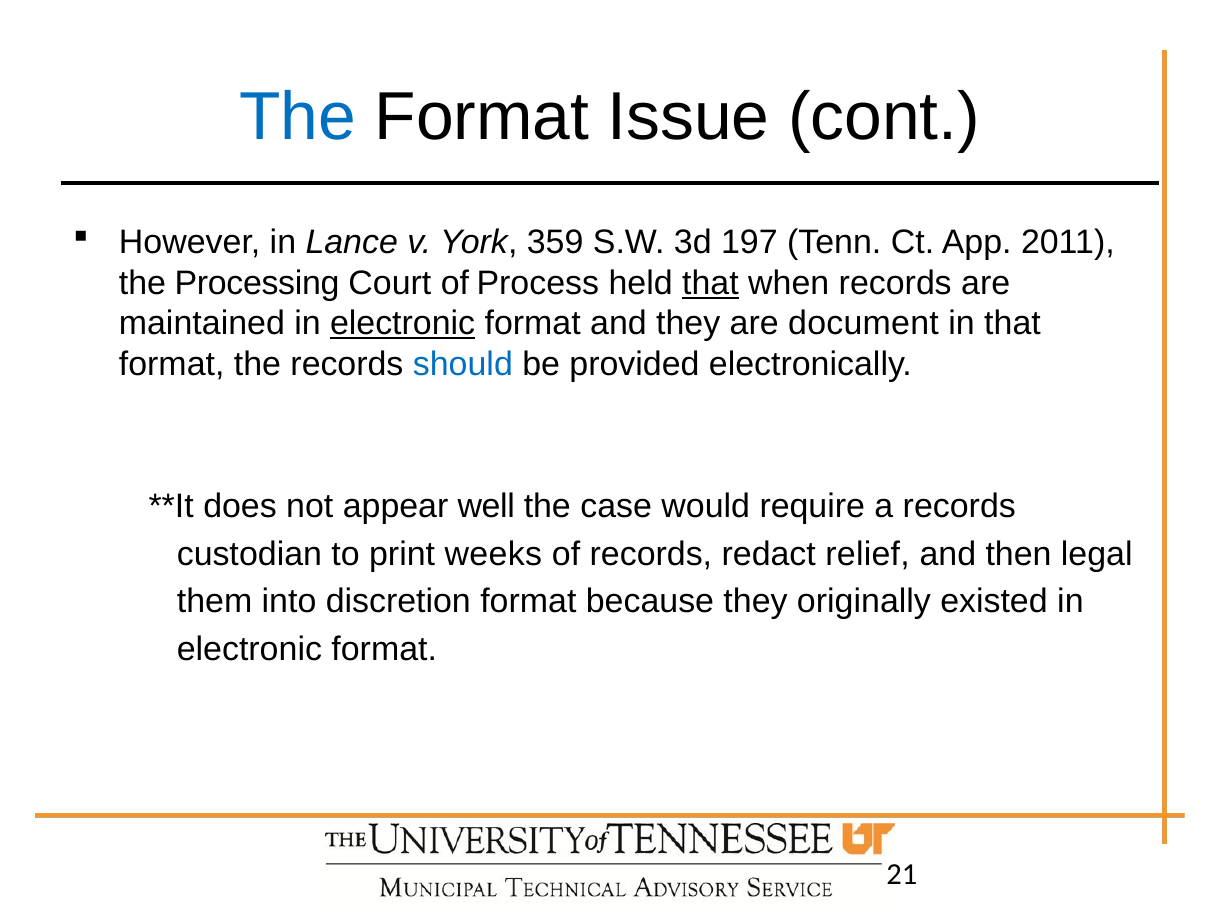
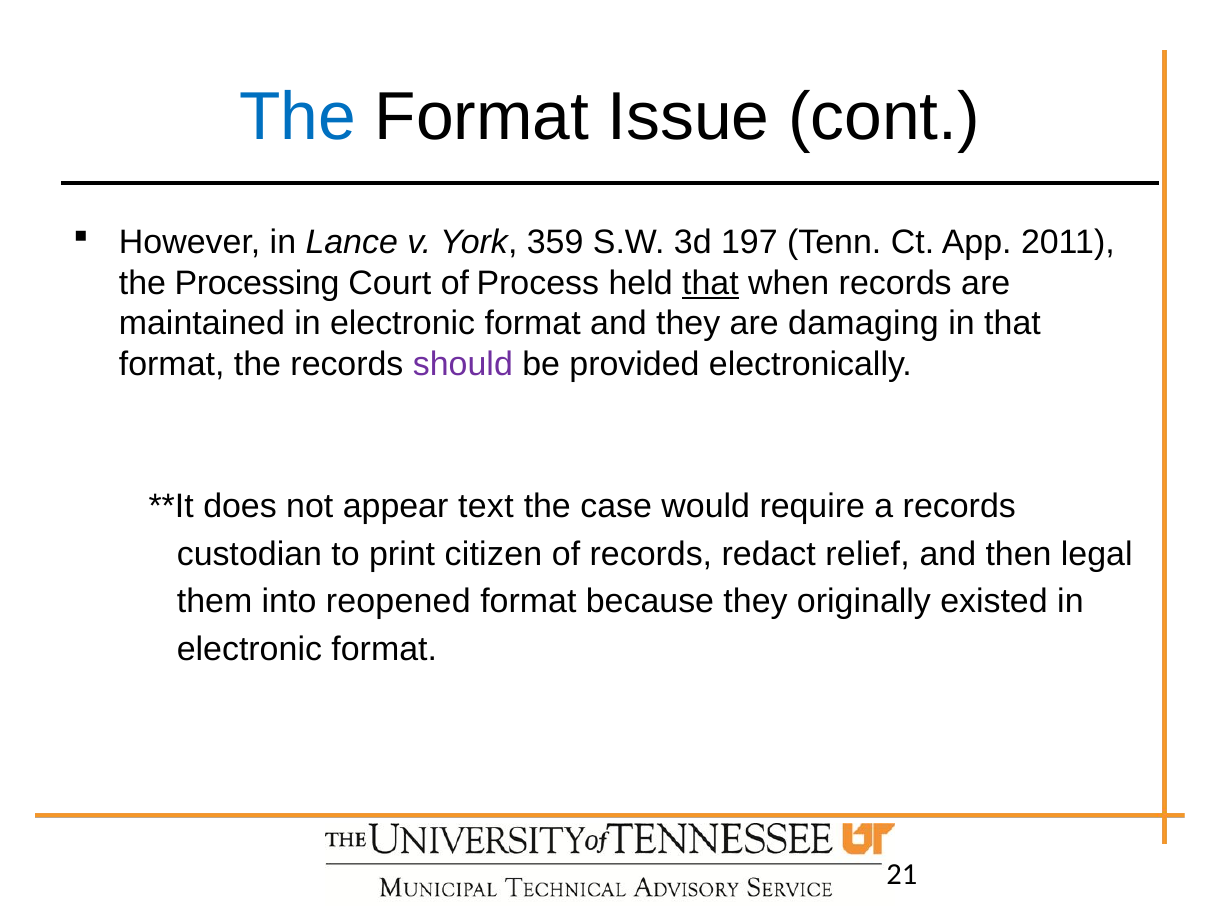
electronic at (403, 324) underline: present -> none
document: document -> damaging
should colour: blue -> purple
well: well -> text
weeks: weeks -> citizen
discretion: discretion -> reopened
